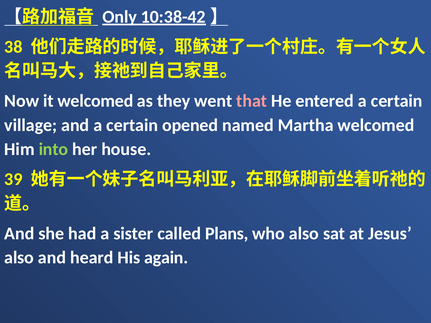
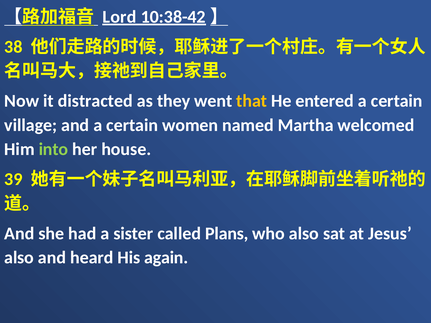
Only: Only -> Lord
it welcomed: welcomed -> distracted
that colour: pink -> yellow
opened: opened -> women
